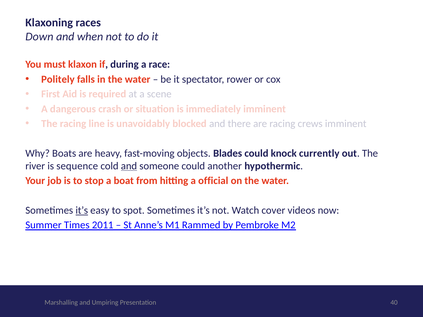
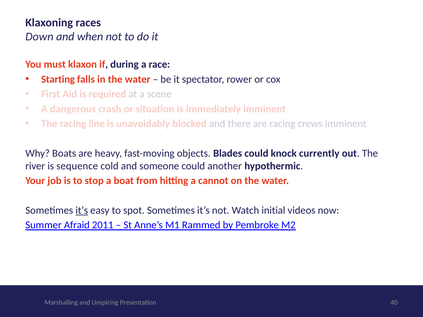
Politely: Politely -> Starting
and at (129, 166) underline: present -> none
official: official -> cannot
cover: cover -> initial
Times: Times -> Afraid
